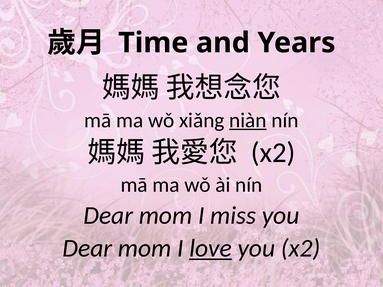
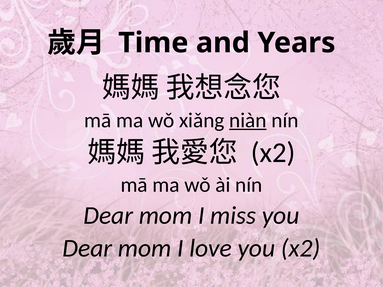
love underline: present -> none
